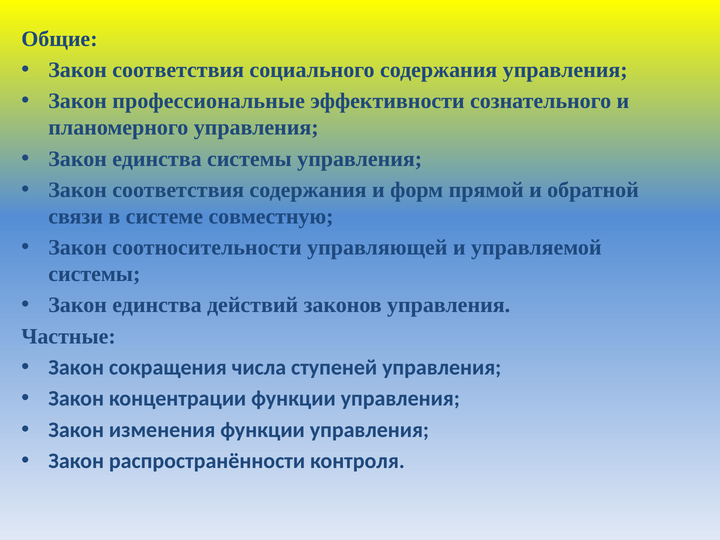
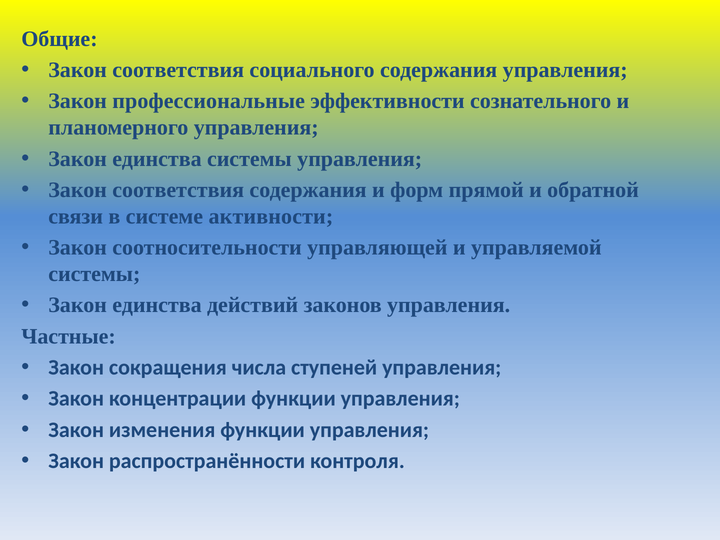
совместную: совместную -> активности
